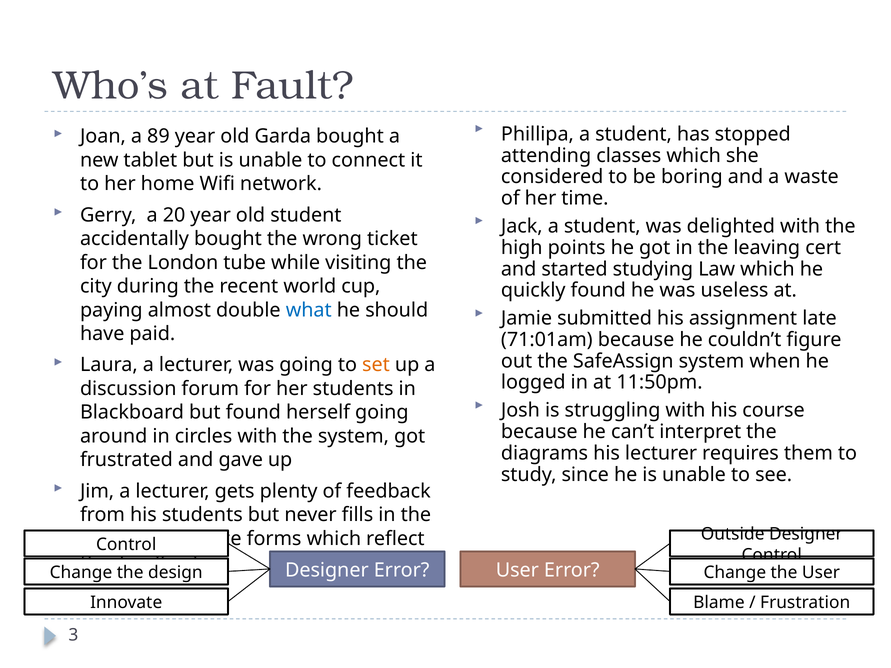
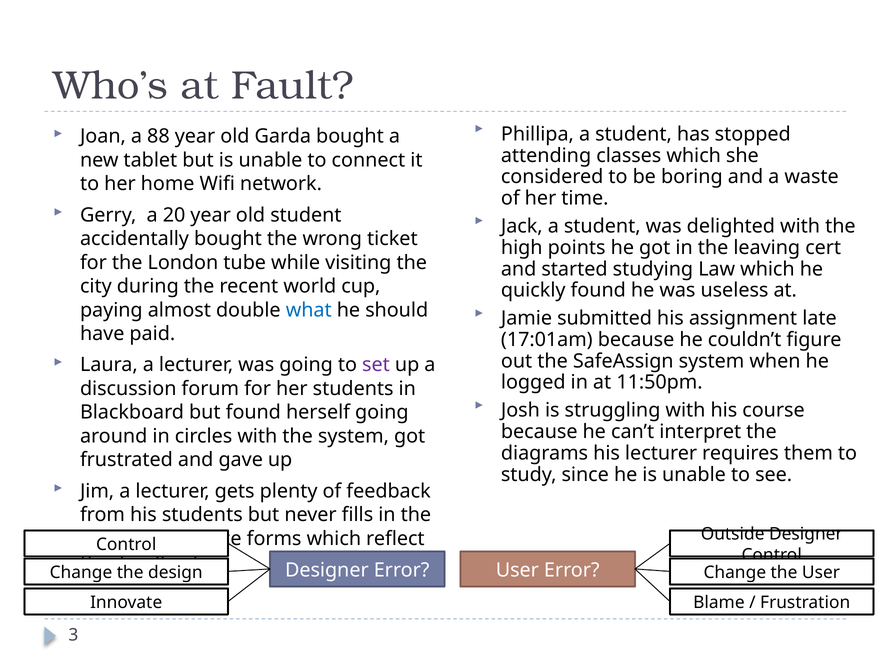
89: 89 -> 88
71:01am: 71:01am -> 17:01am
set colour: orange -> purple
